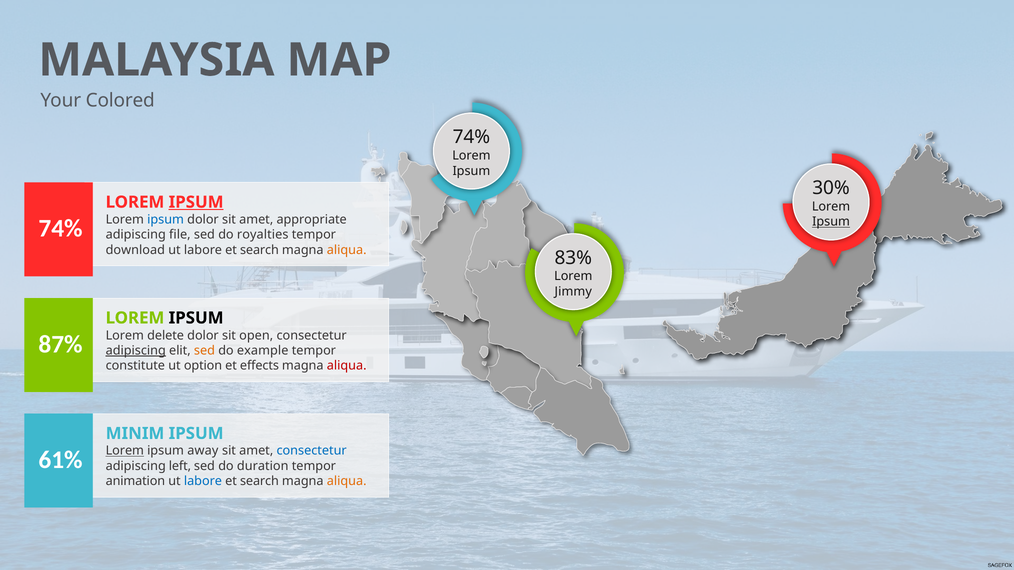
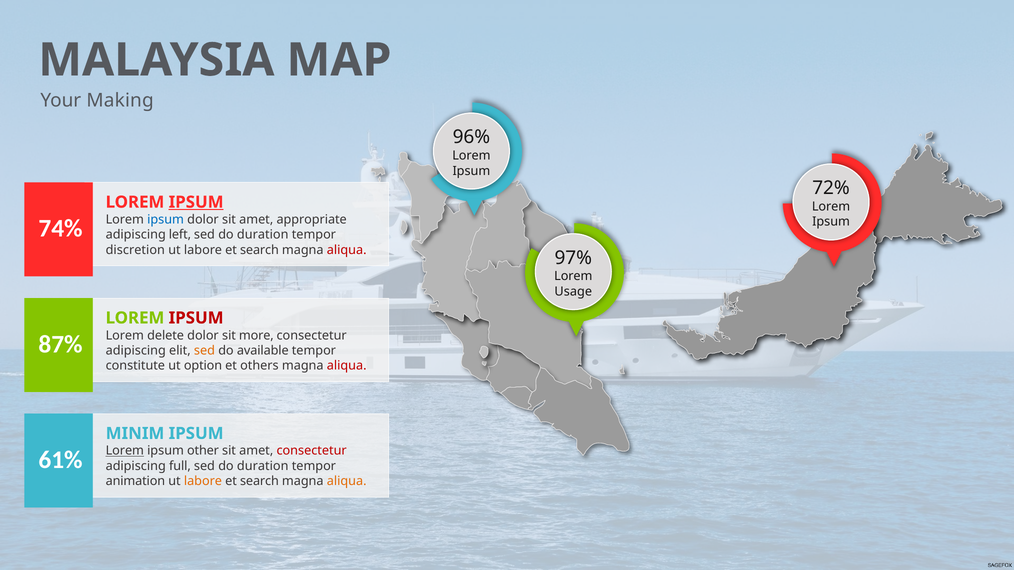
Colored: Colored -> Making
74% at (471, 137): 74% -> 96%
30%: 30% -> 72%
Ipsum at (831, 222) underline: present -> none
file: file -> left
royalties at (263, 235): royalties -> duration
download: download -> discretion
aliqua at (347, 250) colour: orange -> red
83%: 83% -> 97%
Jimmy: Jimmy -> Usage
IPSUM at (196, 318) colour: black -> red
open: open -> more
adipiscing at (136, 351) underline: present -> none
example: example -> available
effects: effects -> others
away: away -> other
consectetur at (312, 451) colour: blue -> red
left: left -> full
labore at (203, 482) colour: blue -> orange
